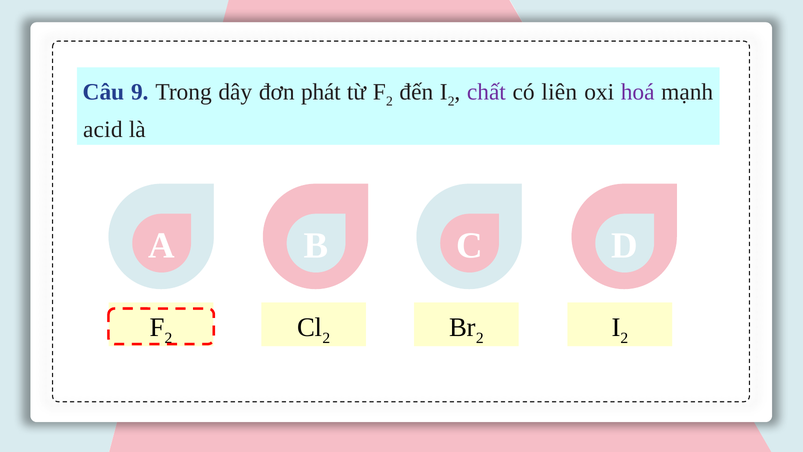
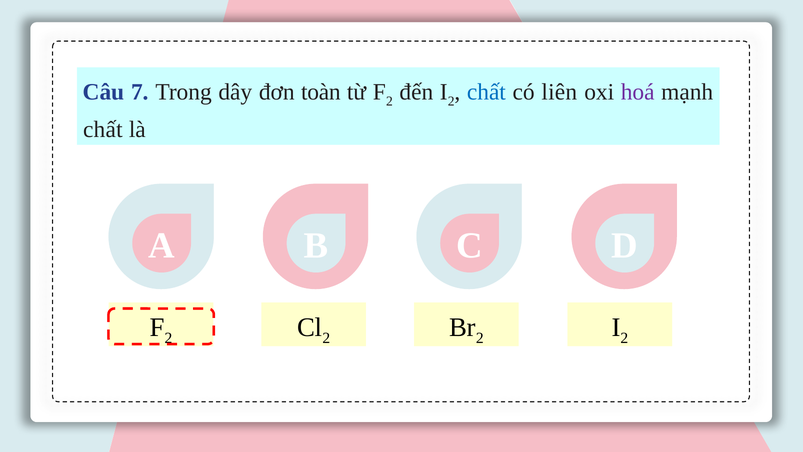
9: 9 -> 7
phát: phát -> toàn
chất at (486, 92) colour: purple -> blue
acid at (103, 129): acid -> chất
